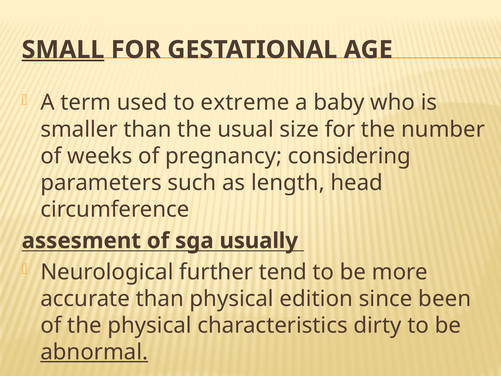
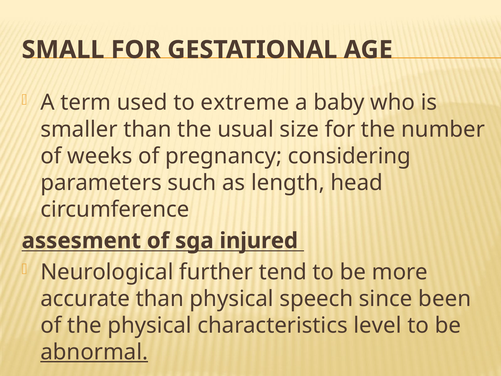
SMALL underline: present -> none
usually: usually -> injured
edition: edition -> speech
dirty: dirty -> level
